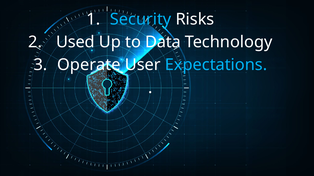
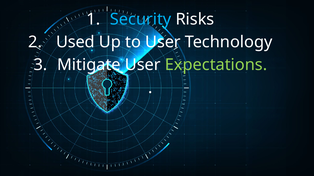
to Data: Data -> User
Operate: Operate -> Mitigate
Expectations colour: light blue -> light green
